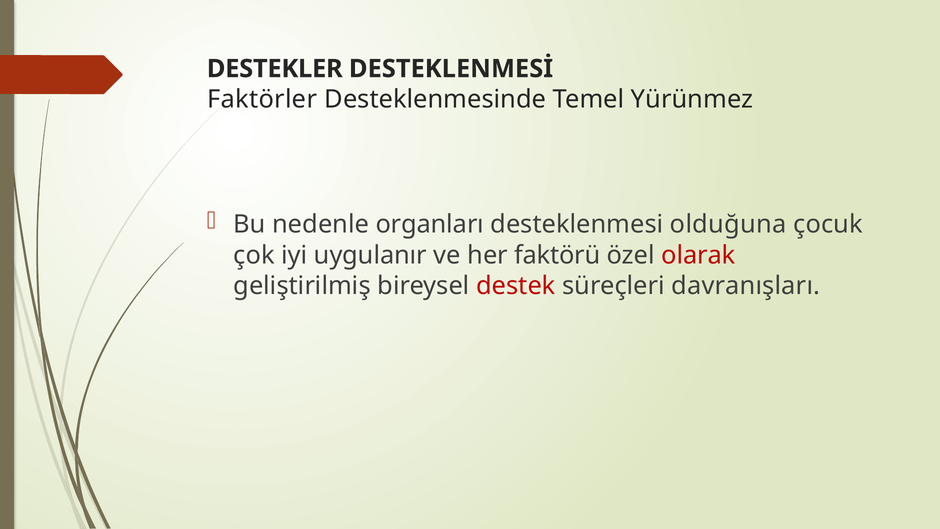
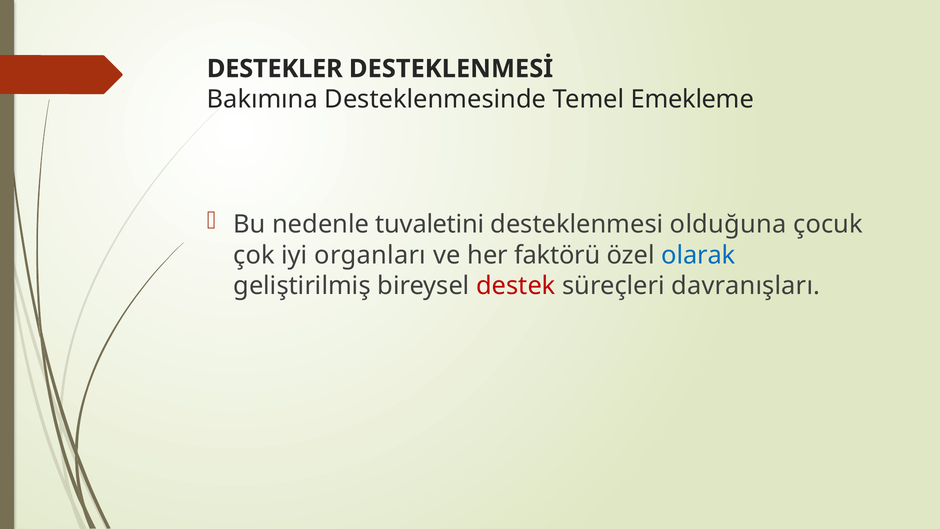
Faktörler: Faktörler -> Bakımına
Yürünmez: Yürünmez -> Emekleme
organları: organları -> tuvaletini
uygulanır: uygulanır -> organları
olarak colour: red -> blue
